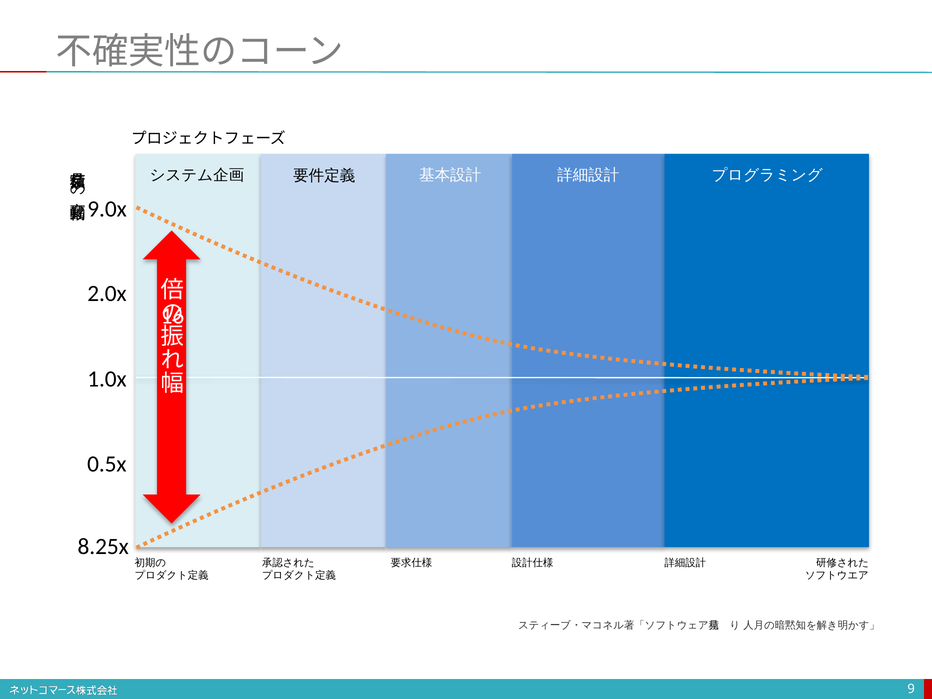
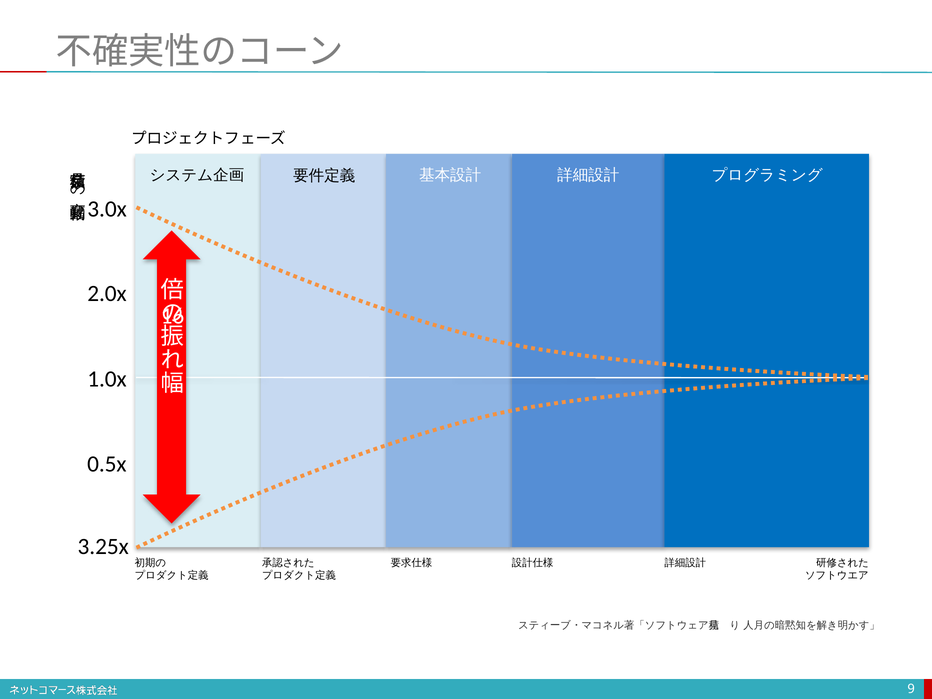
9.0x: 9.0x -> 3.0x
8.25x: 8.25x -> 3.25x
